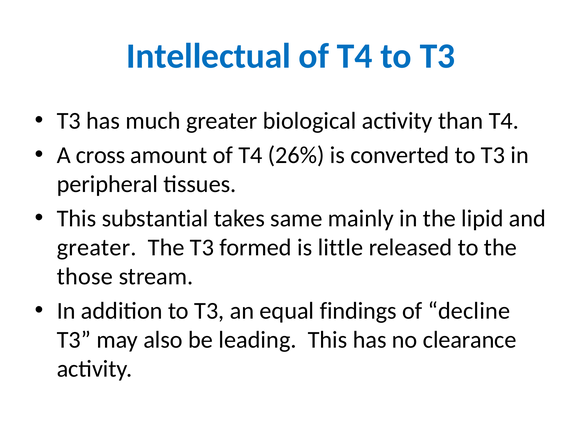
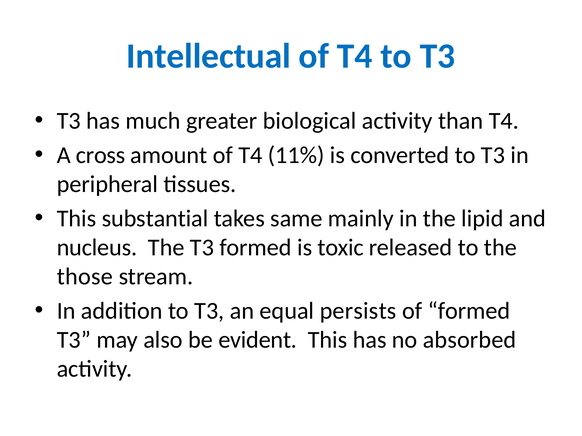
26%: 26% -> 11%
greater at (97, 248): greater -> nucleus
little: little -> toxic
findings: findings -> persists
of decline: decline -> formed
leading: leading -> evident
clearance: clearance -> absorbed
